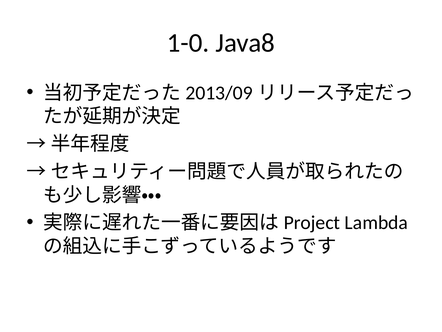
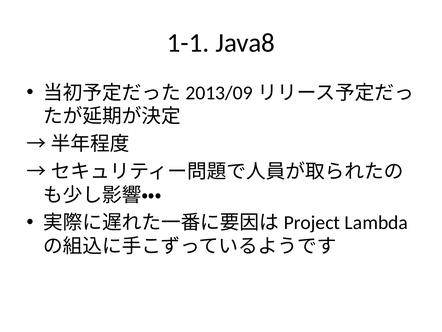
1-0: 1-0 -> 1-1
